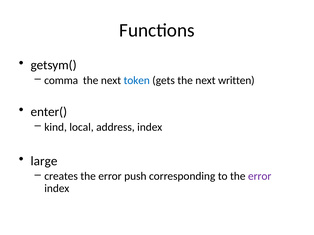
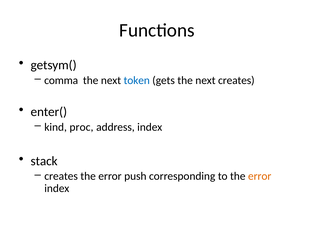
next written: written -> creates
local: local -> proc
large: large -> stack
error at (260, 177) colour: purple -> orange
